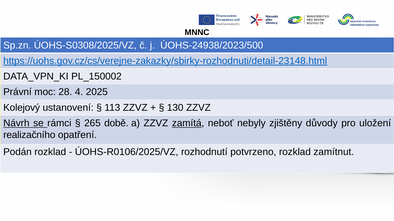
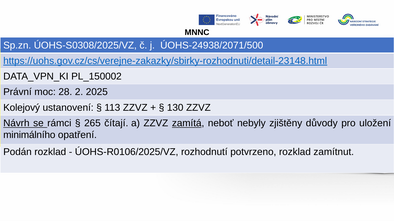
ÚOHS-24938/2023/500: ÚOHS-24938/2023/500 -> ÚOHS-24938/2071/500
4: 4 -> 2
době: době -> čítají
realizačního: realizačního -> minimálního
